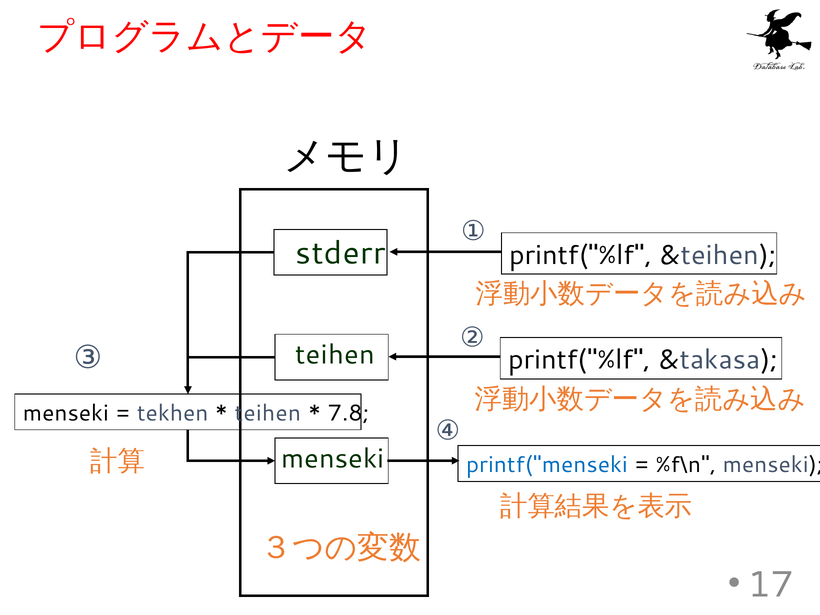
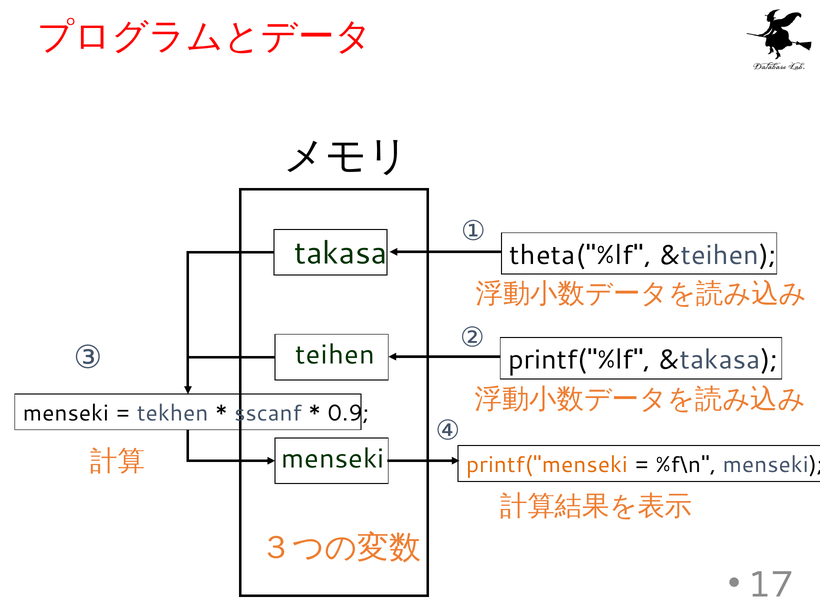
stderr: stderr -> takasa
printf("%lf at (581, 255): printf("%lf -> theta("%lf
teihen at (268, 413): teihen -> sscanf
7.8: 7.8 -> 0.9
printf("menseki colour: blue -> orange
